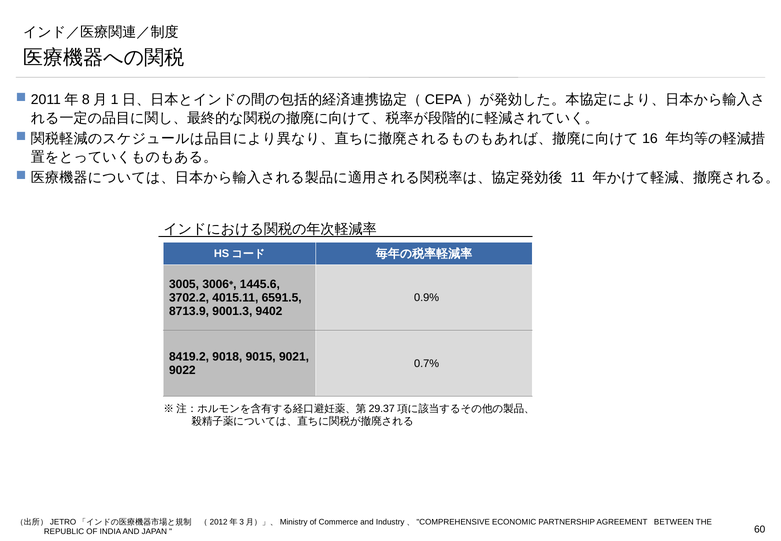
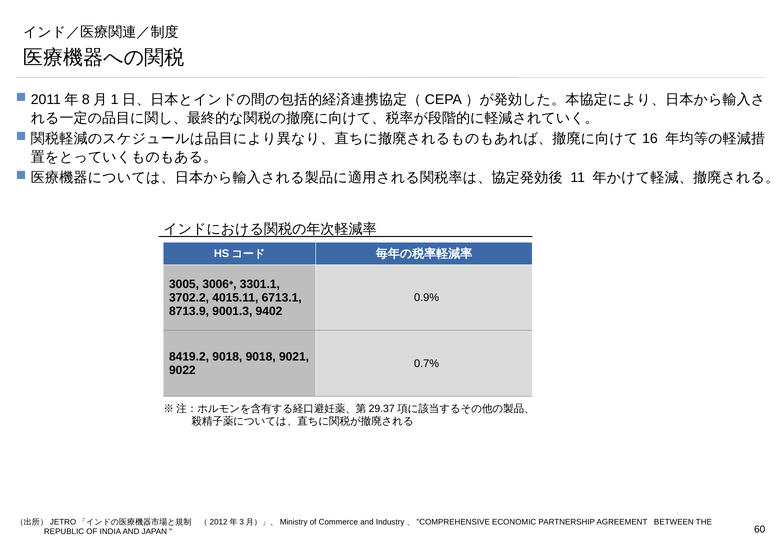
1445.6: 1445.6 -> 3301.1
6591.5: 6591.5 -> 6713.1
9018 9015: 9015 -> 9018
